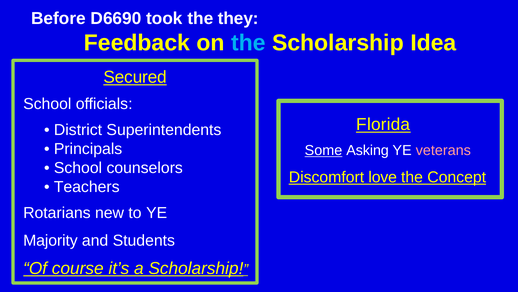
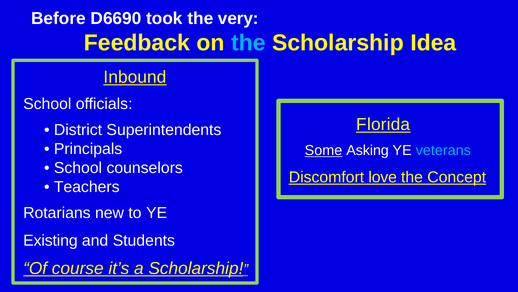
they: they -> very
Secured: Secured -> Inbound
veterans colour: pink -> light blue
Majority: Majority -> Existing
